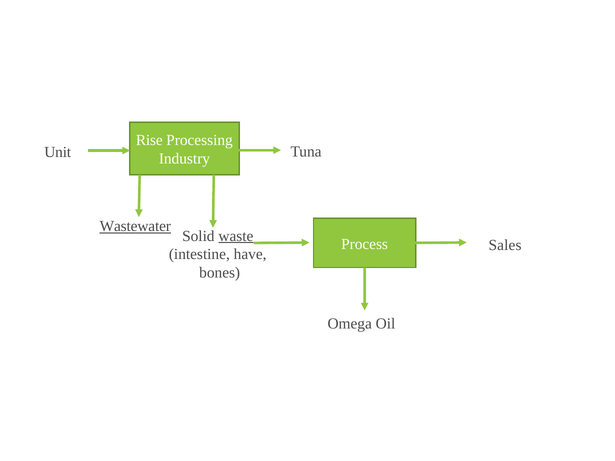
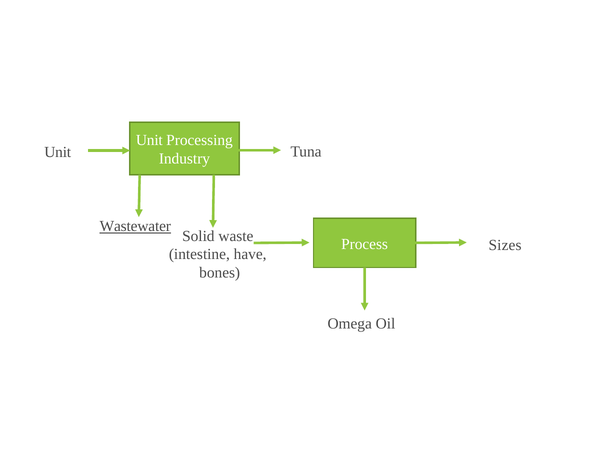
Rise at (149, 140): Rise -> Unit
waste underline: present -> none
Sales: Sales -> Sizes
